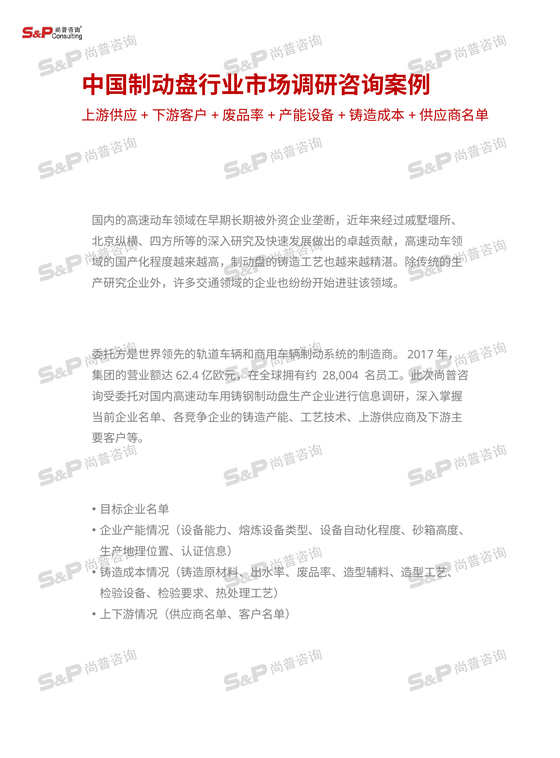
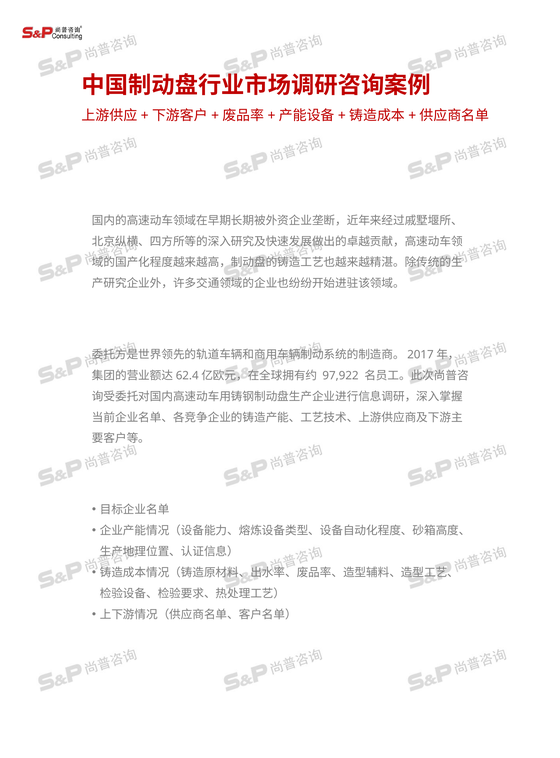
28,004: 28,004 -> 97,922
